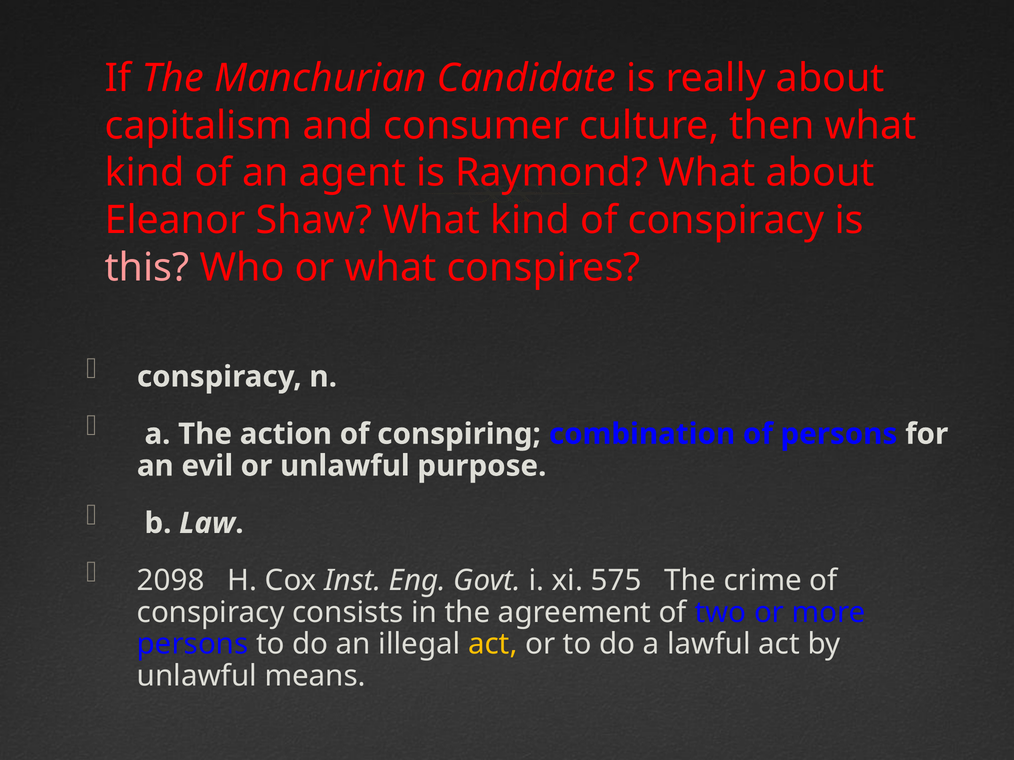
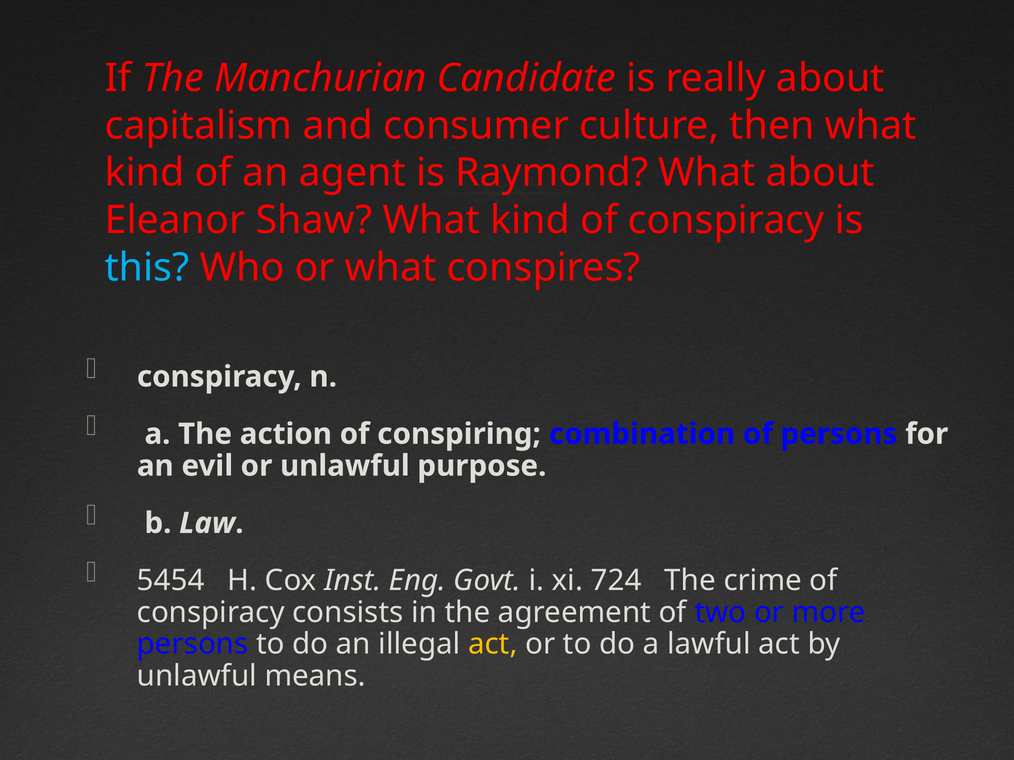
this colour: pink -> light blue
2098: 2098 -> 5454
575: 575 -> 724
